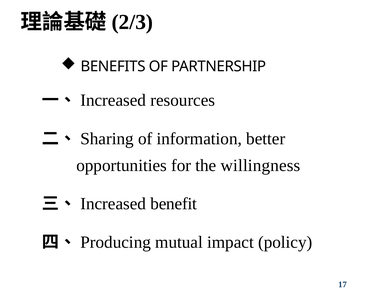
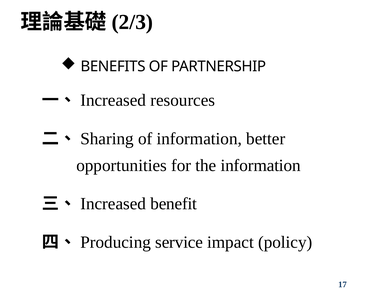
the willingness: willingness -> information
mutual: mutual -> service
